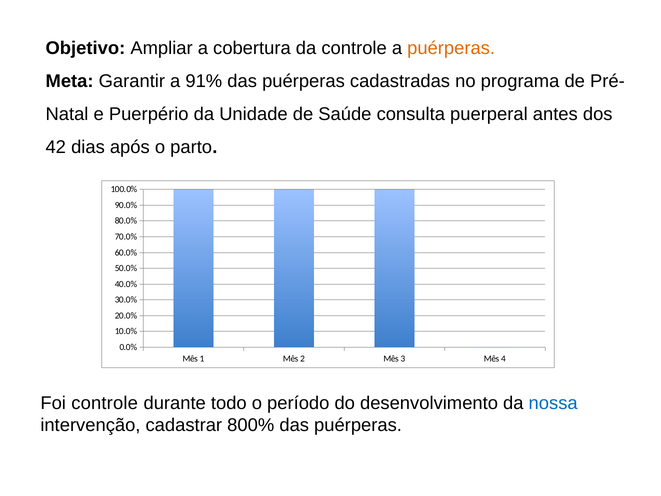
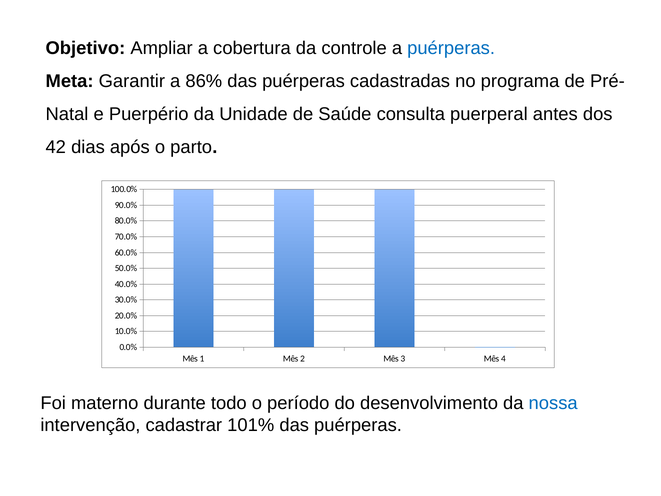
puérperas at (451, 48) colour: orange -> blue
91%: 91% -> 86%
Foi controle: controle -> materno
800%: 800% -> 101%
